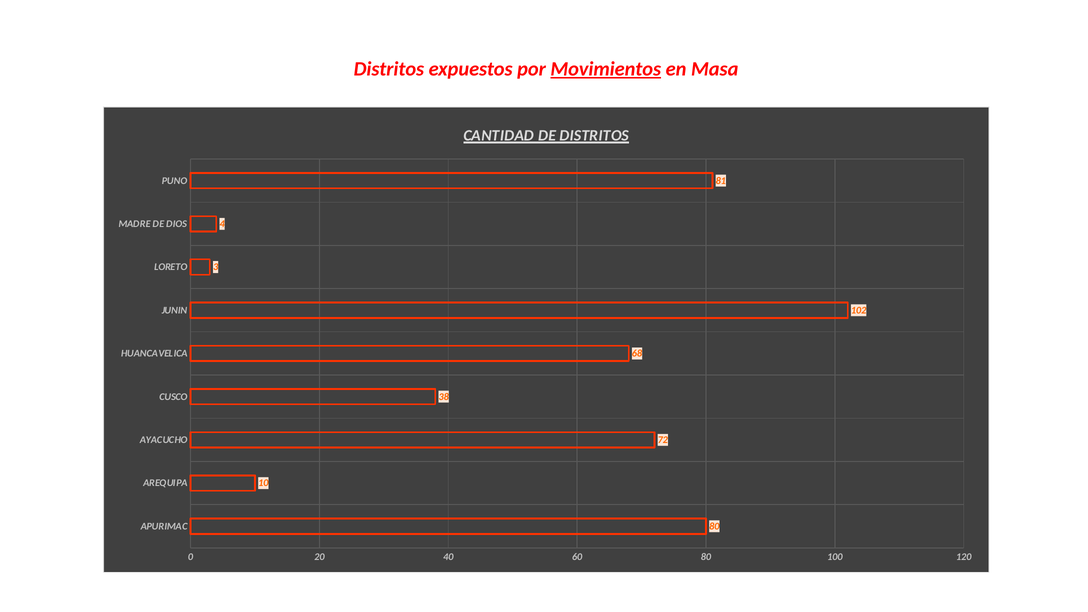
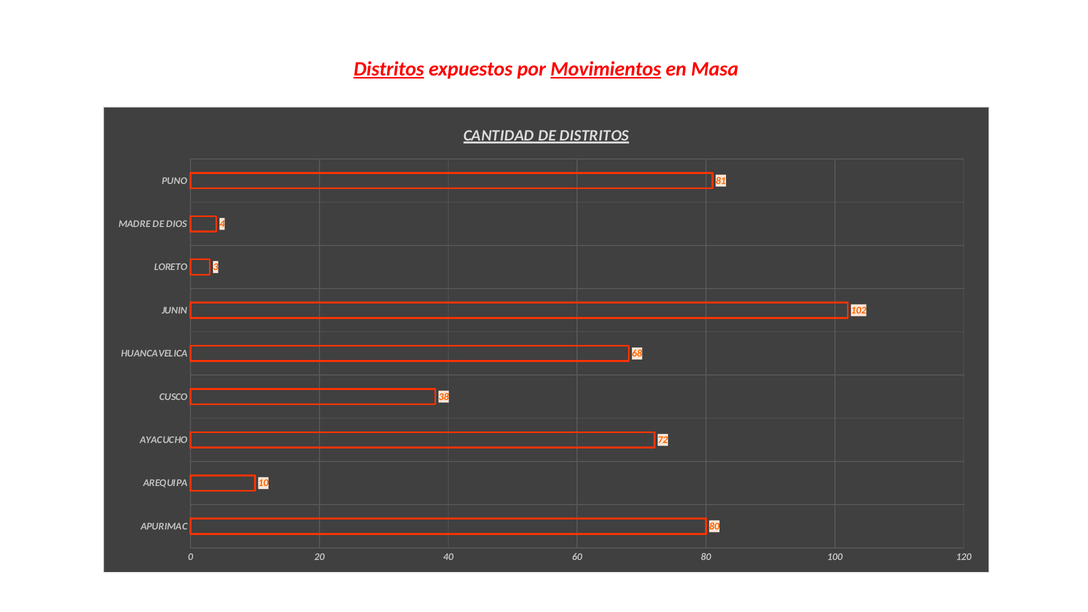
Distritos at (389, 69) underline: none -> present
